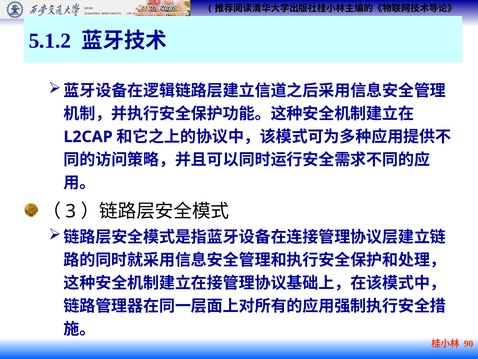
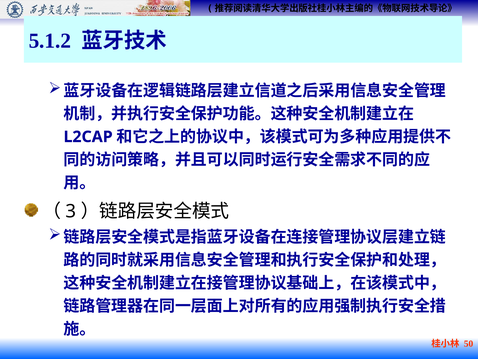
90: 90 -> 50
